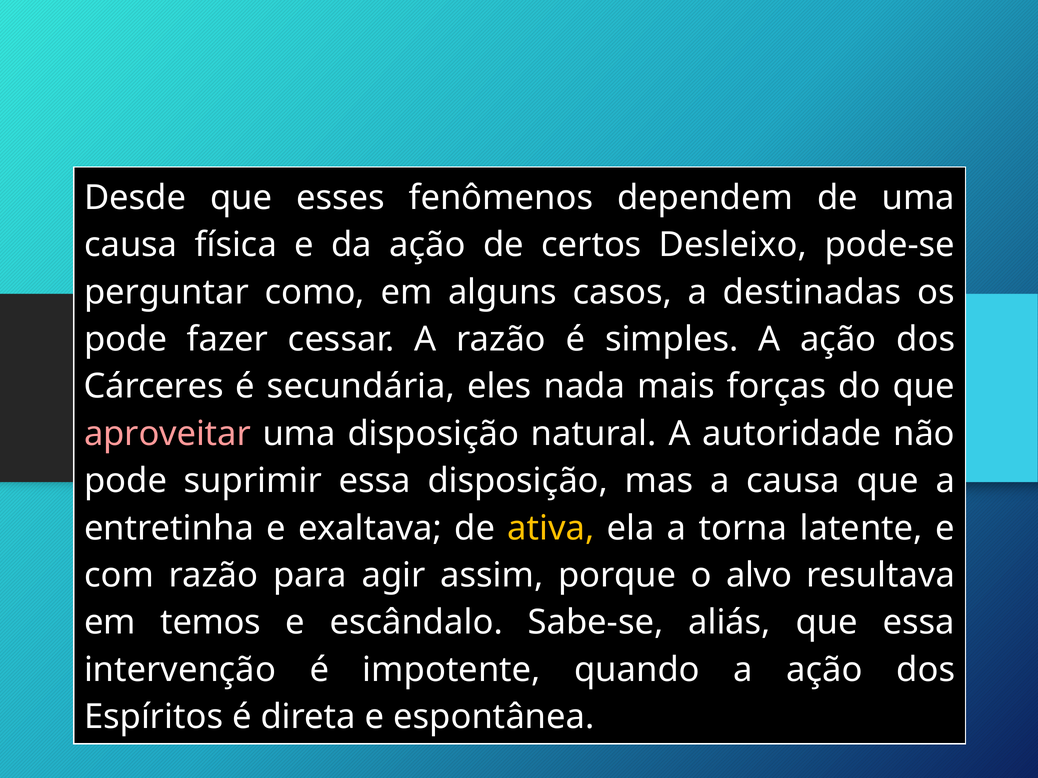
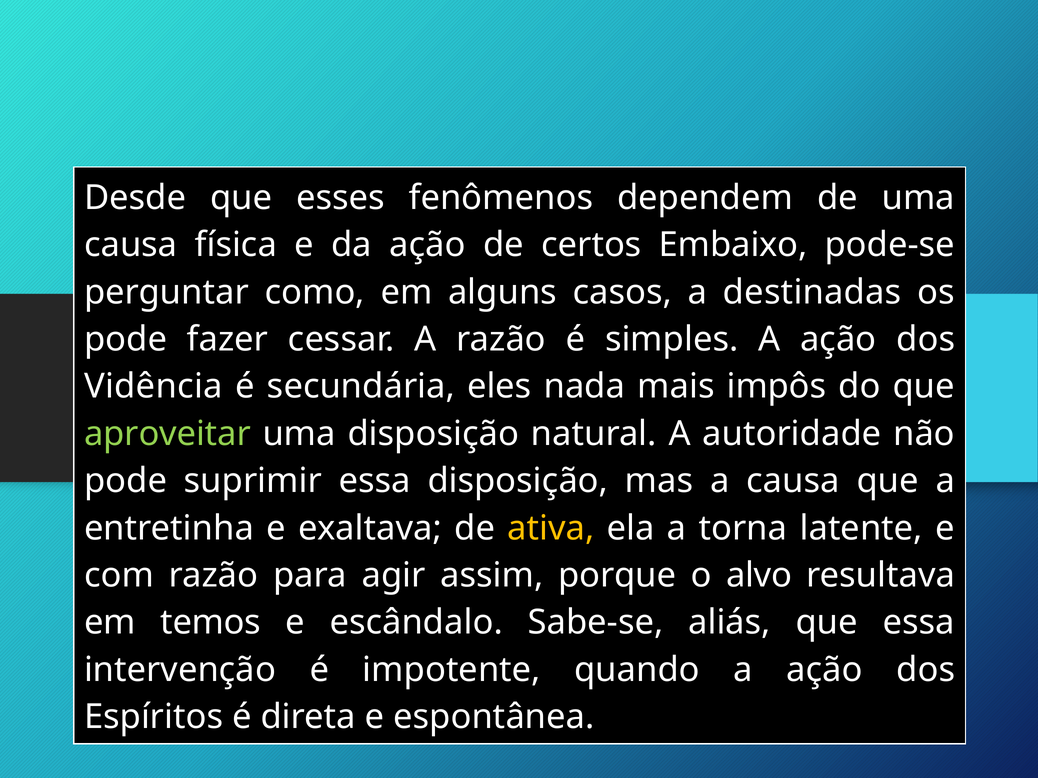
Desleixo: Desleixo -> Embaixo
Cárceres: Cárceres -> Vidência
forças: forças -> impôs
aproveitar colour: pink -> light green
